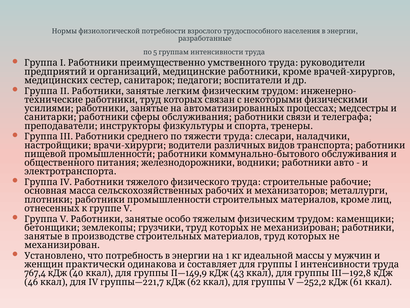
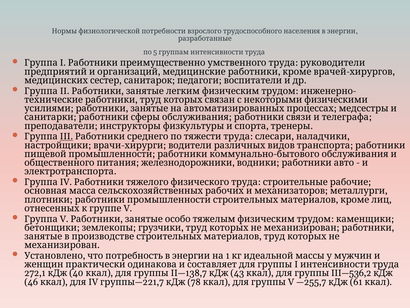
III underline: none -> present
767,4: 767,4 -> 272,1
II—149,9: II—149,9 -> II—138,7
III—192,8: III—192,8 -> III—536,2
62: 62 -> 78
—252,2: —252,2 -> —255,7
